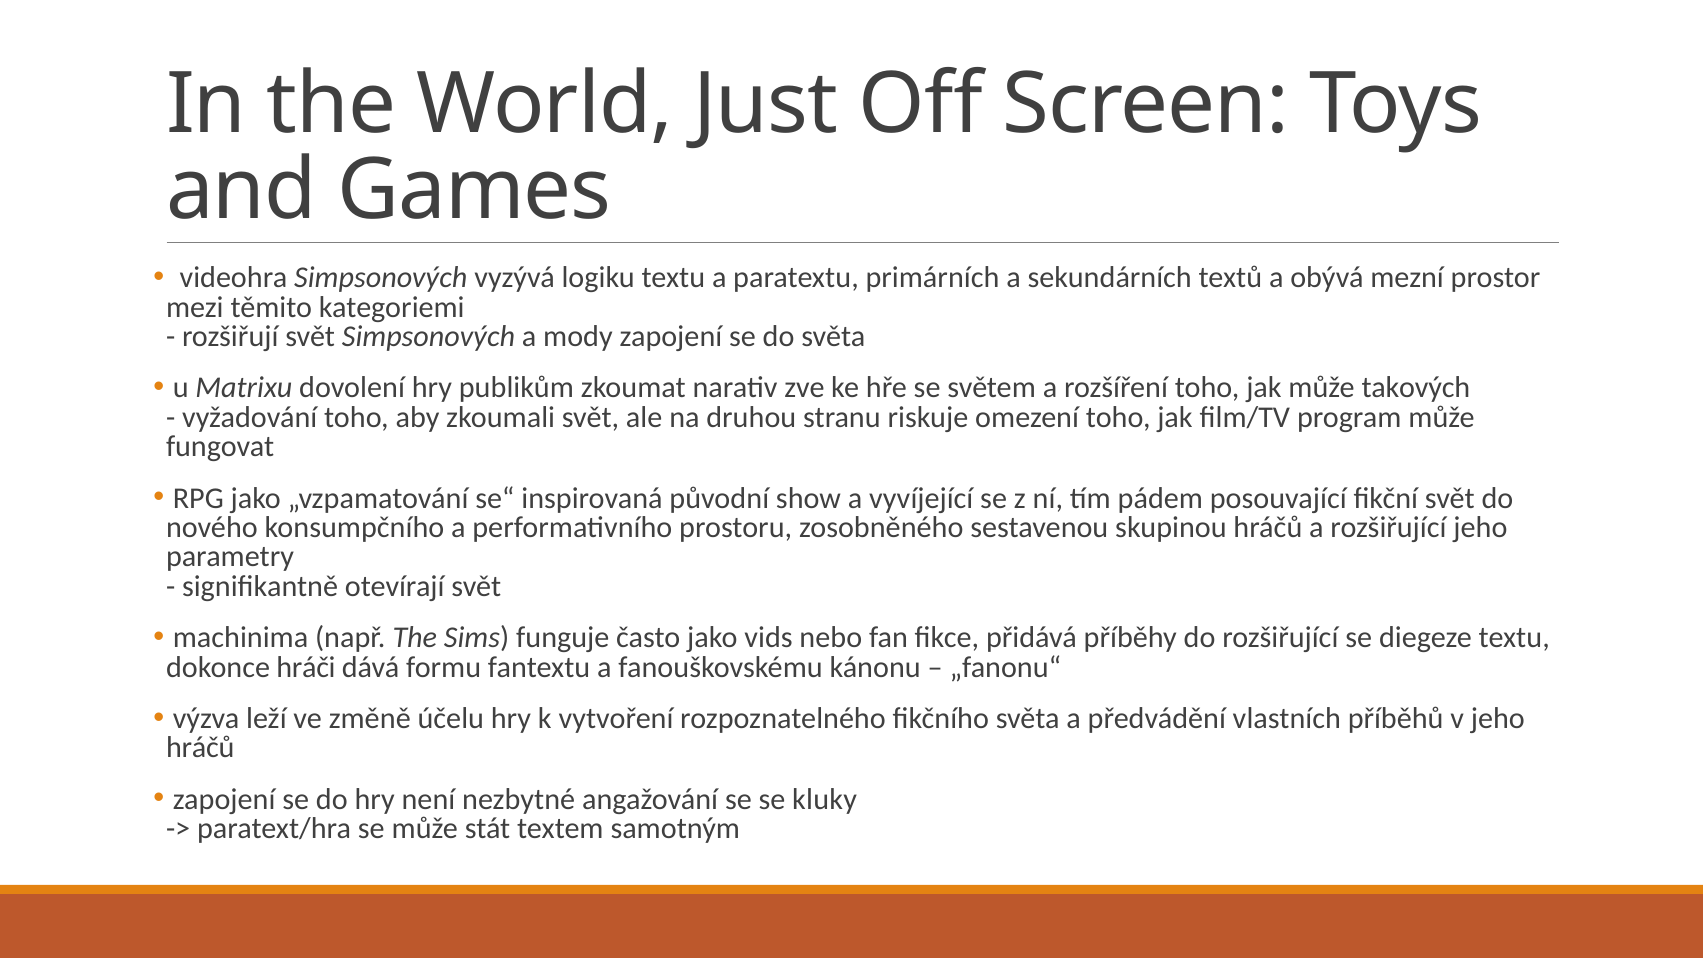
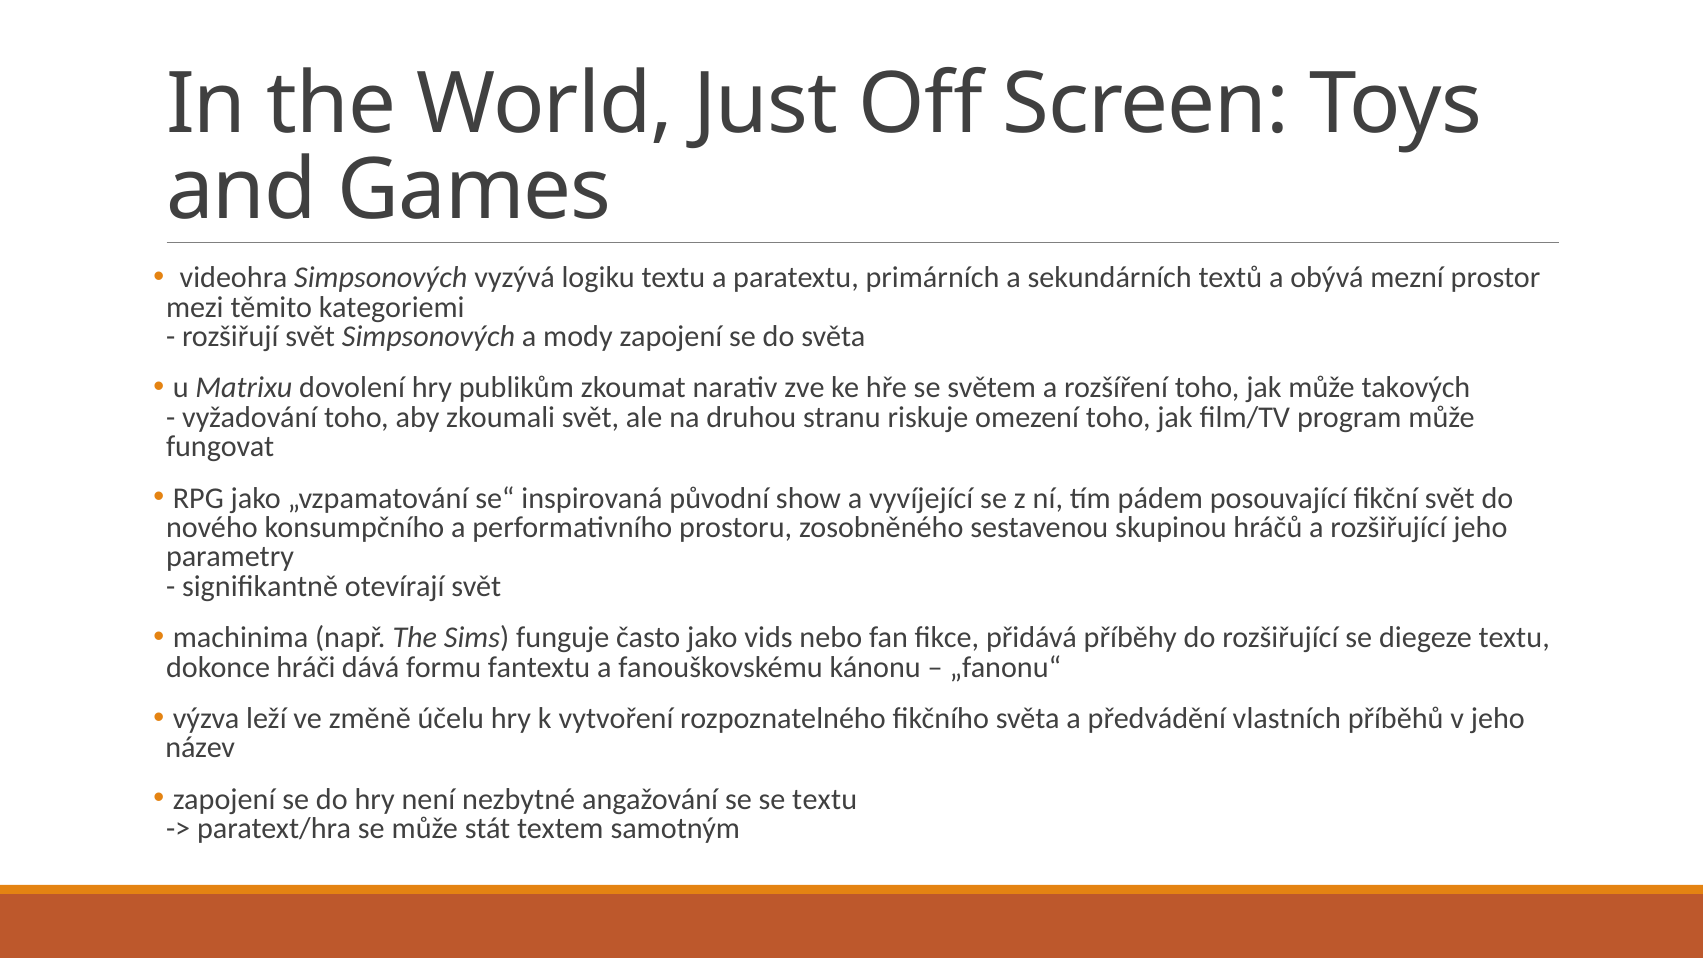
hráčů at (200, 748): hráčů -> název
se kluky: kluky -> textu
